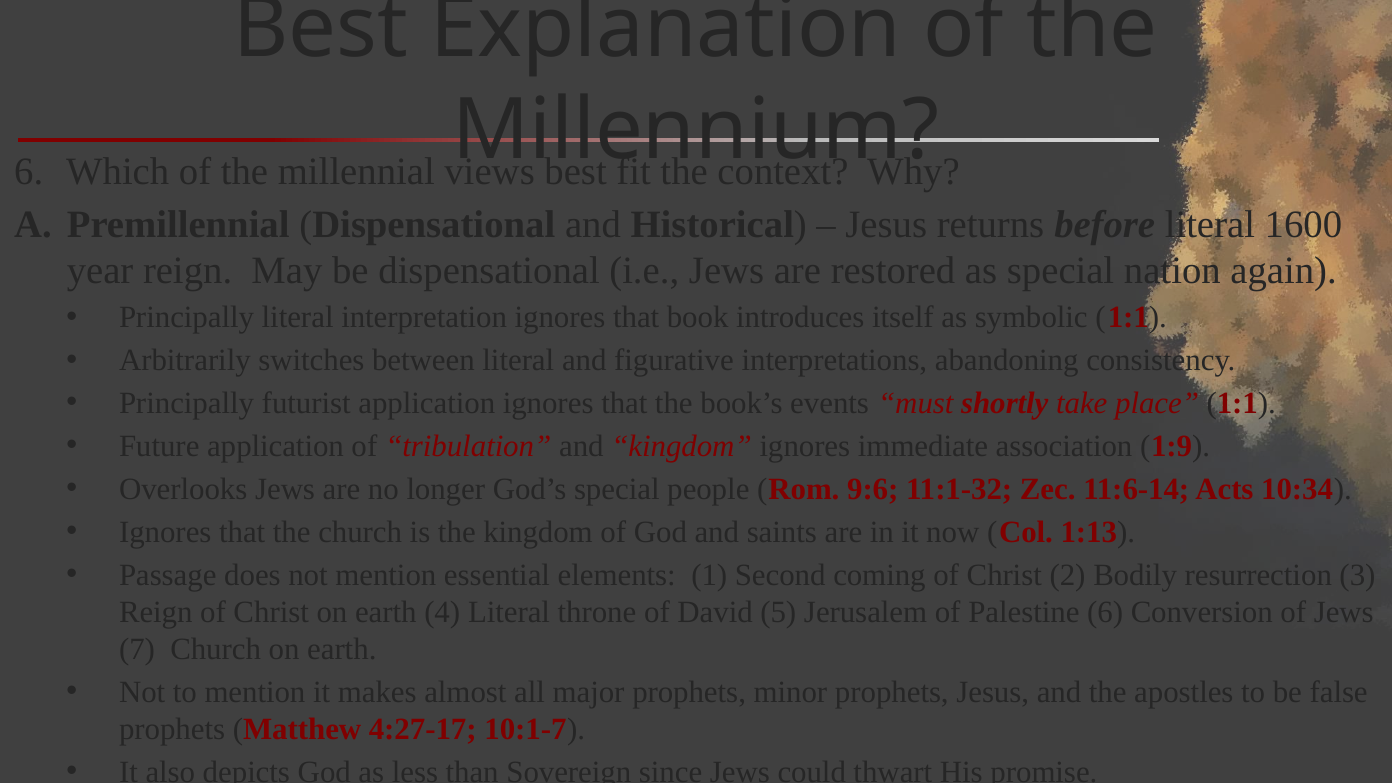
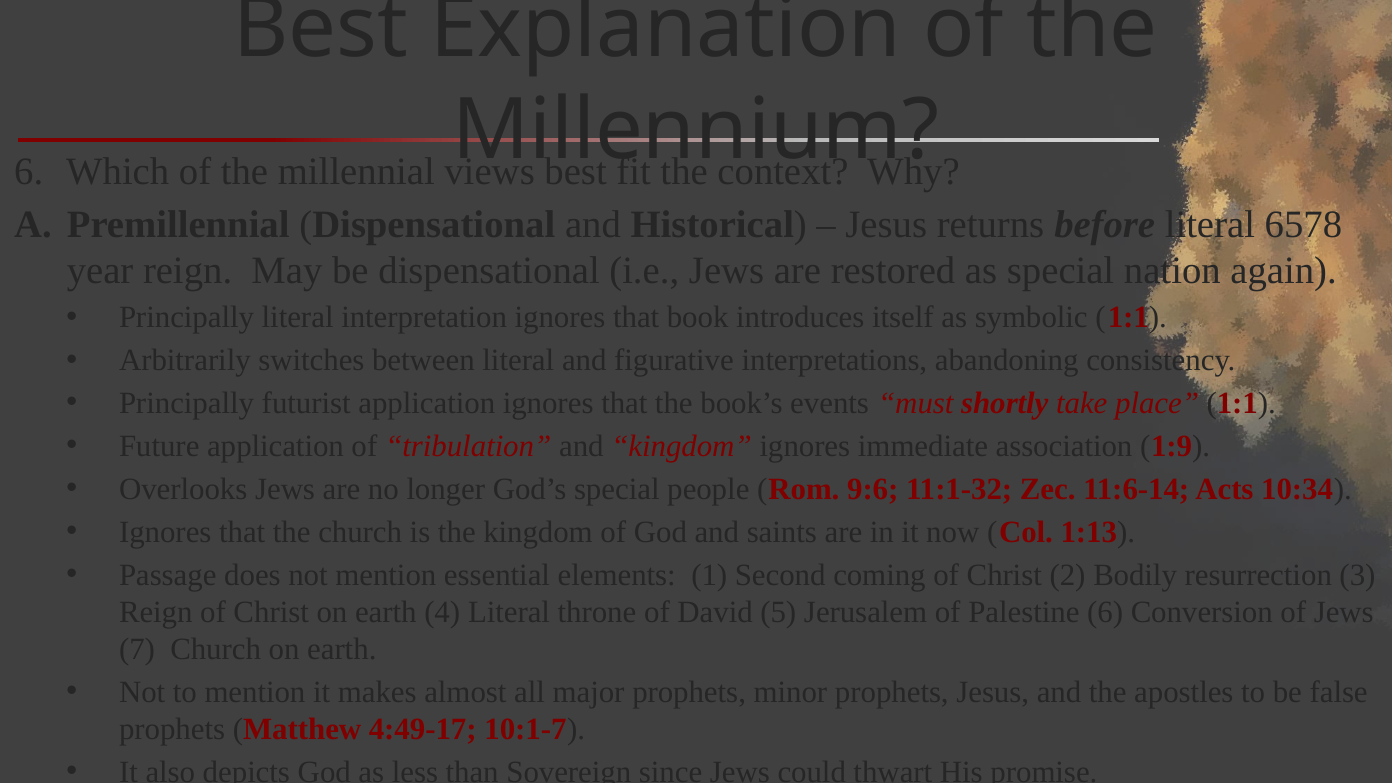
1600: 1600 -> 6578
4:27-17: 4:27-17 -> 4:49-17
